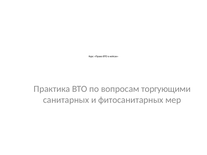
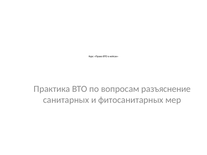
торгующими: торгующими -> разъяснение
